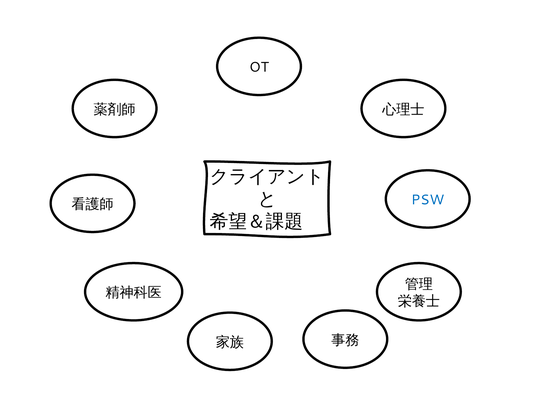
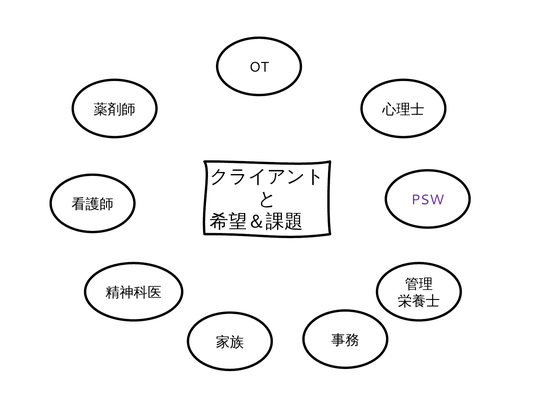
PSW colour: blue -> purple
